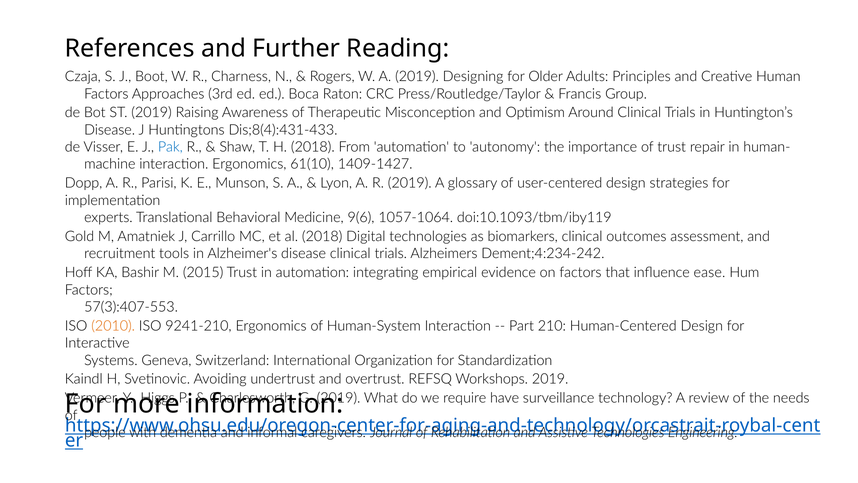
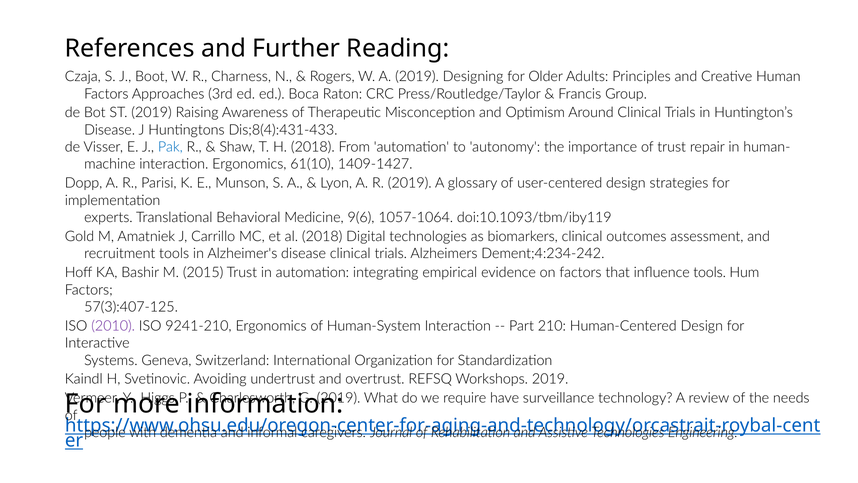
influence ease: ease -> tools
57(3):407-553: 57(3):407-553 -> 57(3):407-125
2010 colour: orange -> purple
